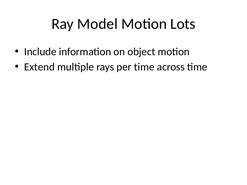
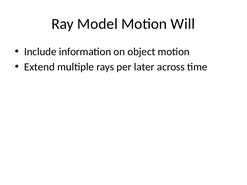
Lots: Lots -> Will
per time: time -> later
